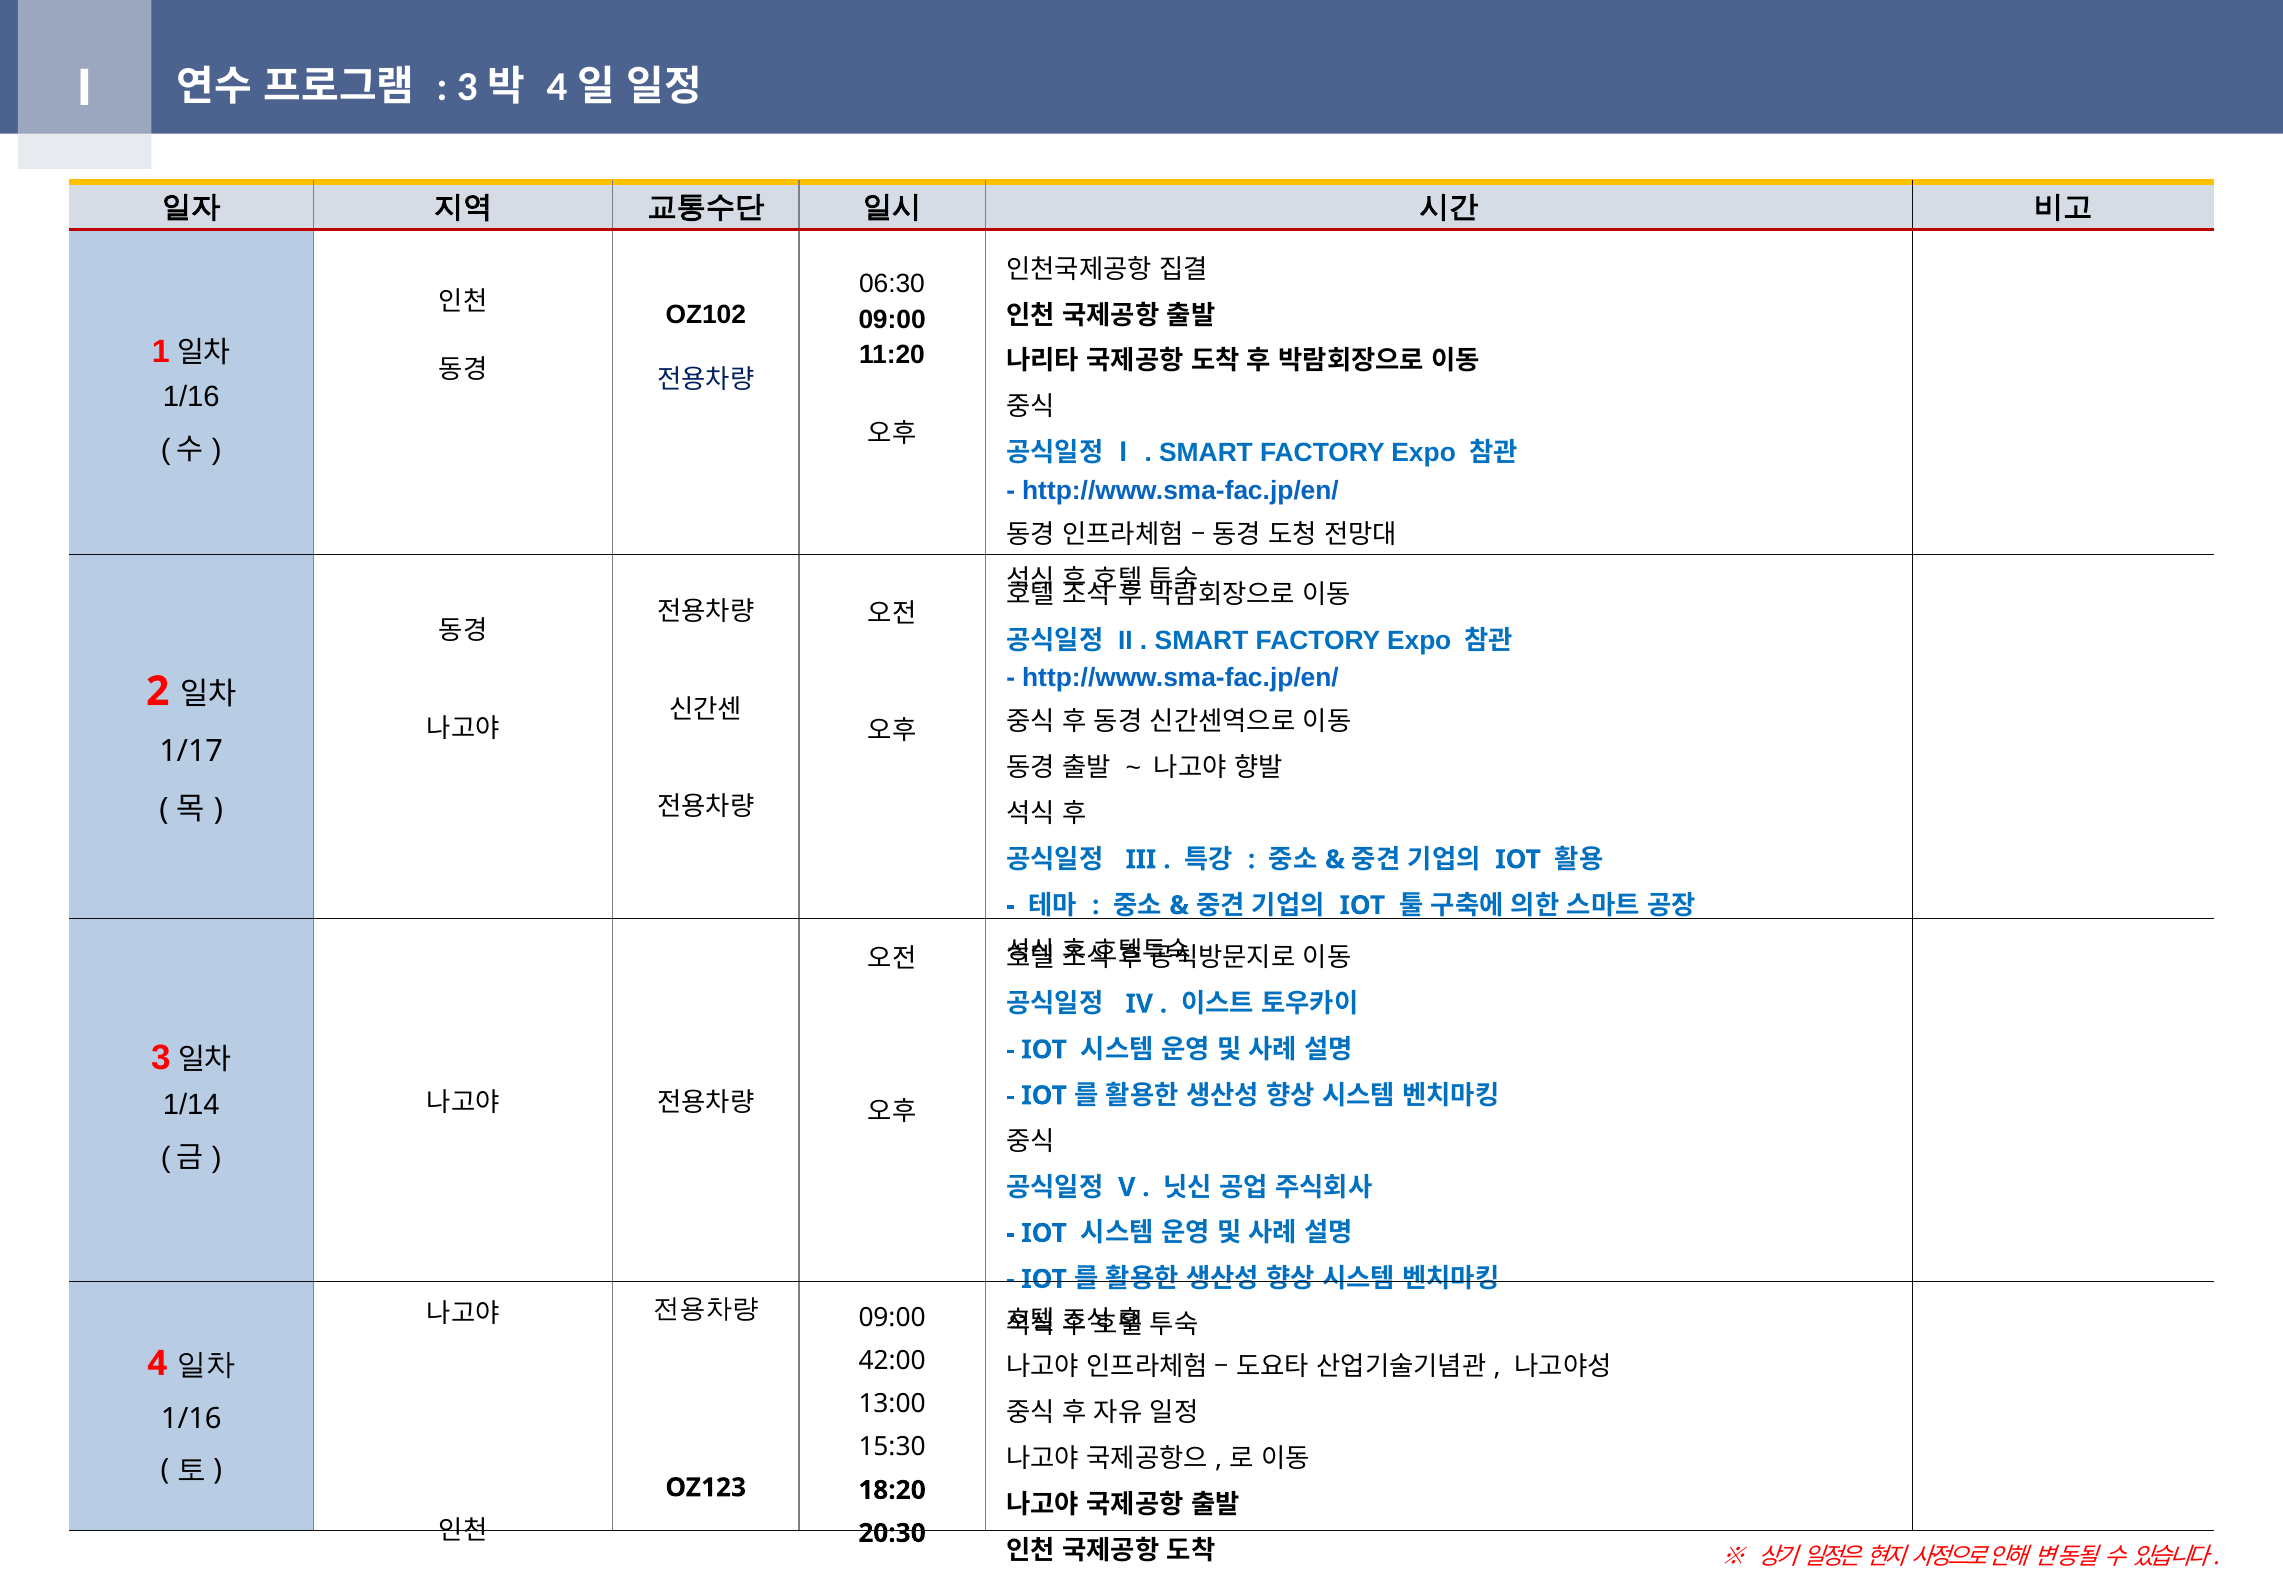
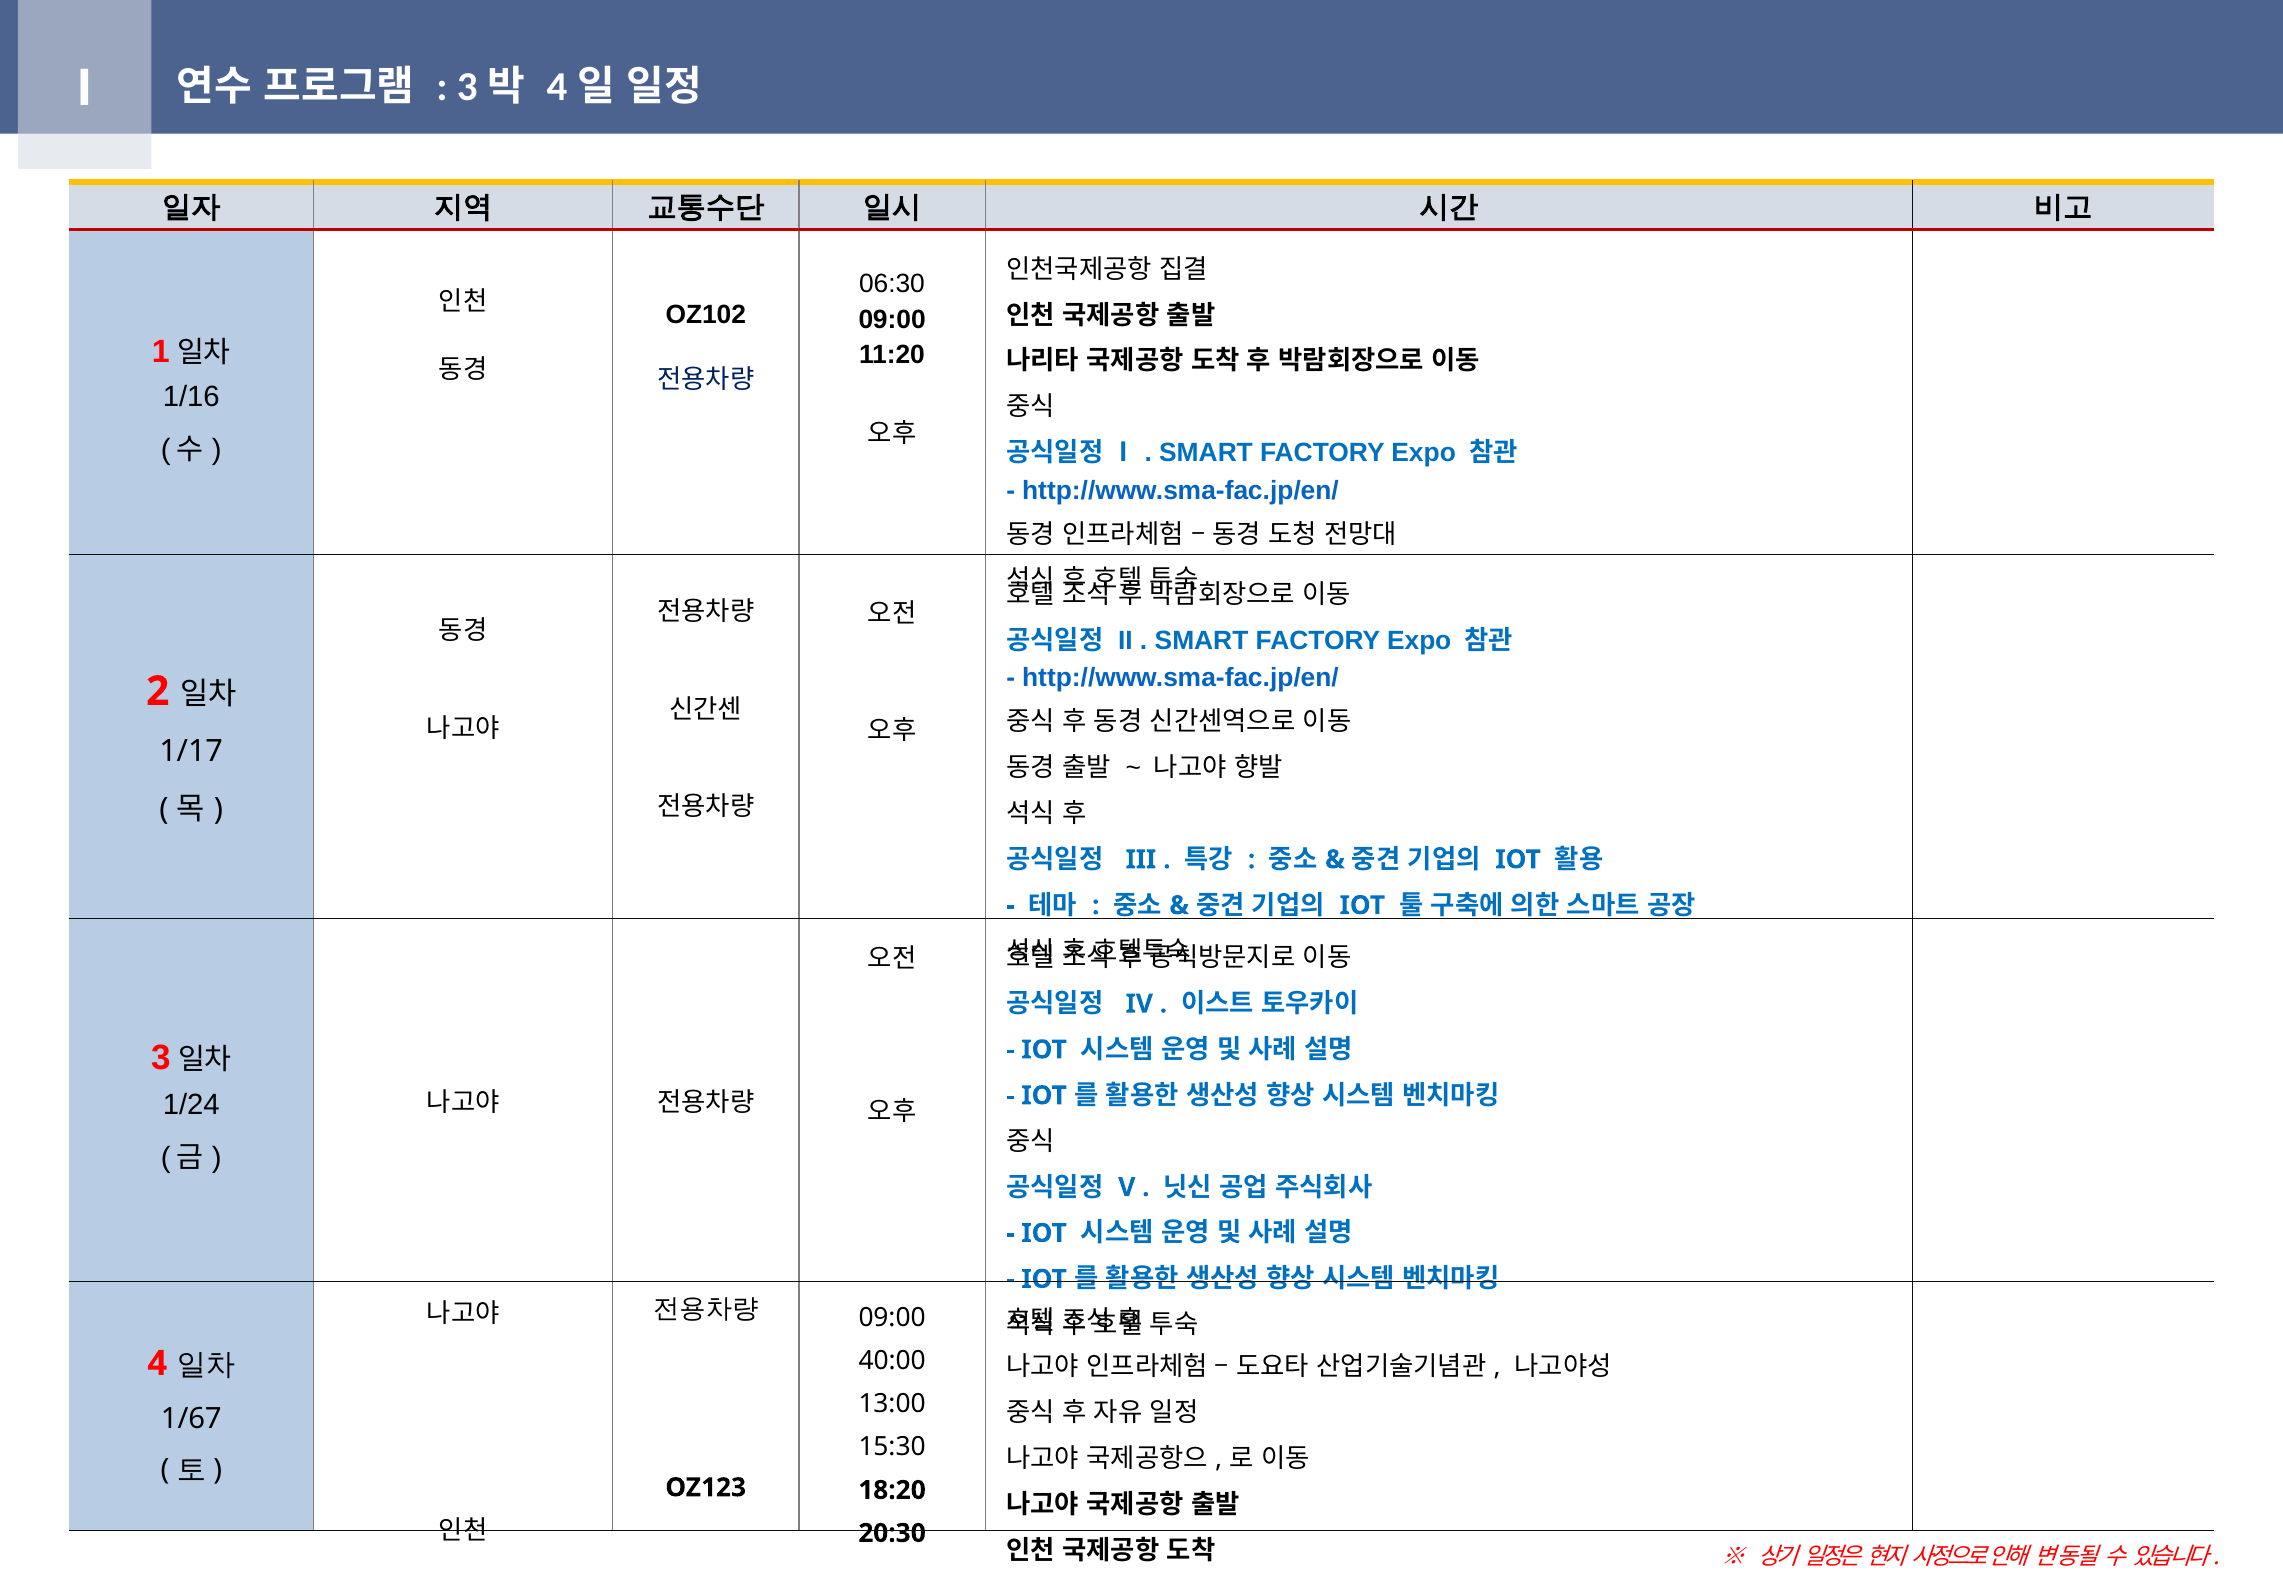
1/14: 1/14 -> 1/24
42:00: 42:00 -> 40:00
1/16 at (191, 1418): 1/16 -> 1/67
